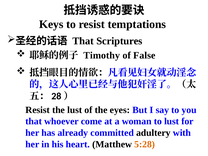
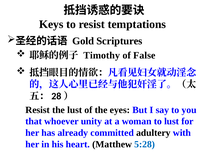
That at (83, 41): That -> Gold
come: come -> unity
5:28 colour: orange -> blue
